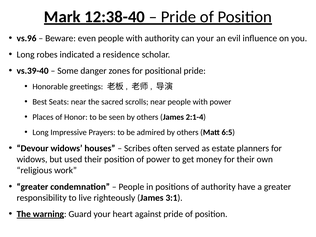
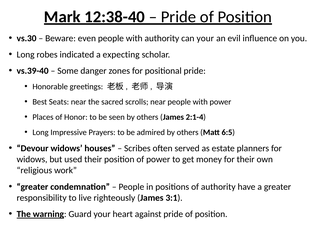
vs.96: vs.96 -> vs.30
residence: residence -> expecting
